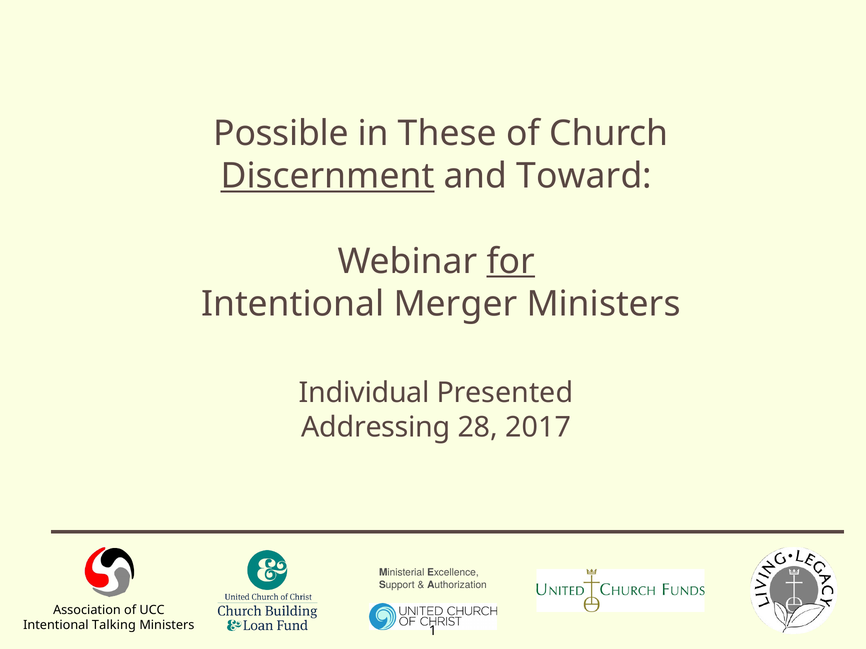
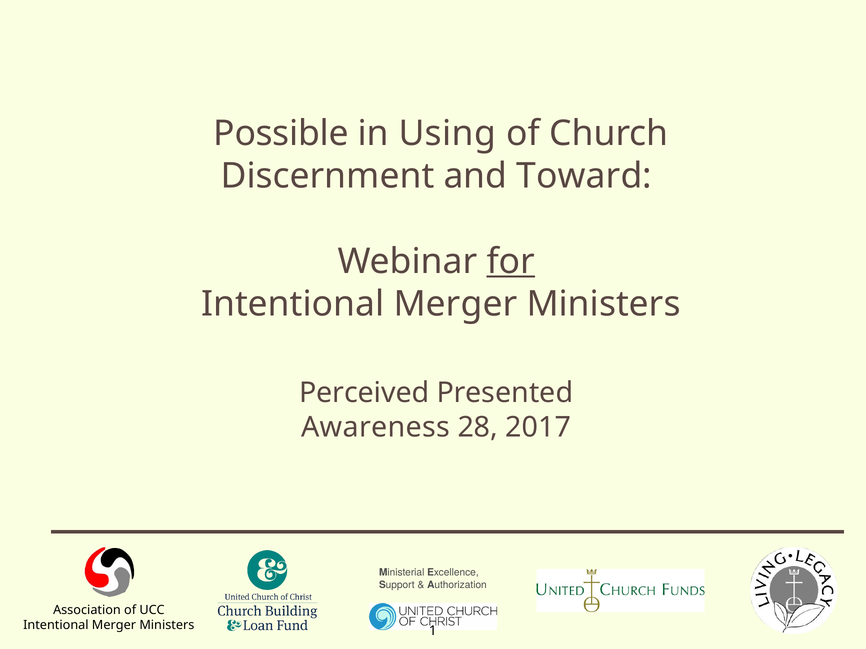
These: These -> Using
Discernment underline: present -> none
Individual: Individual -> Perceived
Addressing: Addressing -> Awareness
Talking at (114, 626): Talking -> Merger
